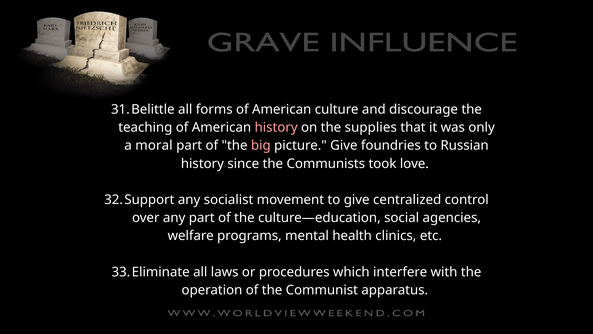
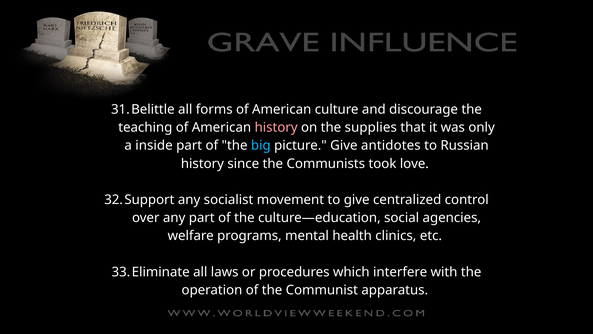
moral: moral -> inside
big colour: pink -> light blue
foundries: foundries -> antidotes
